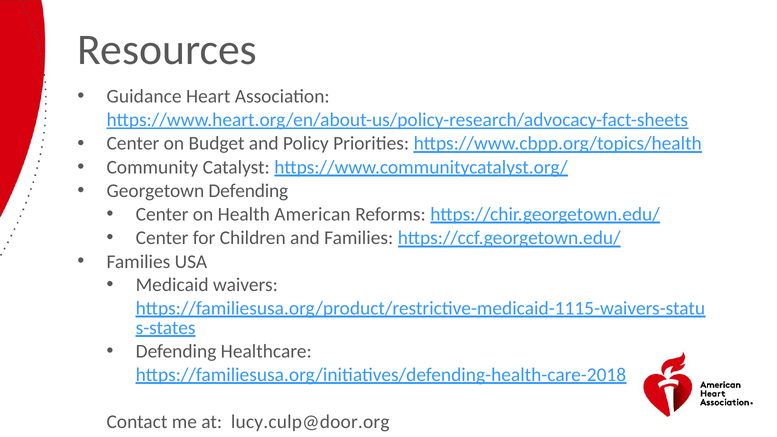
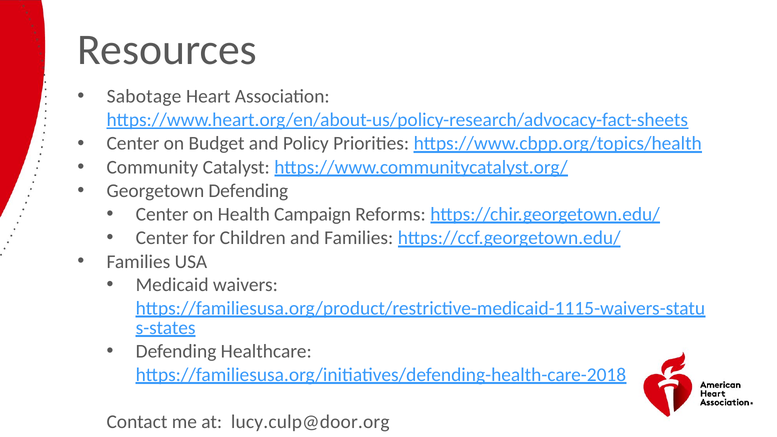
Guidance: Guidance -> Sabotage
American: American -> Campaign
